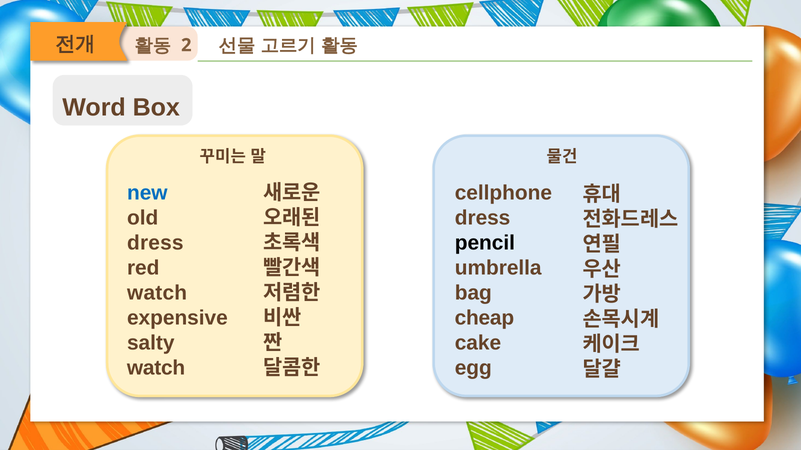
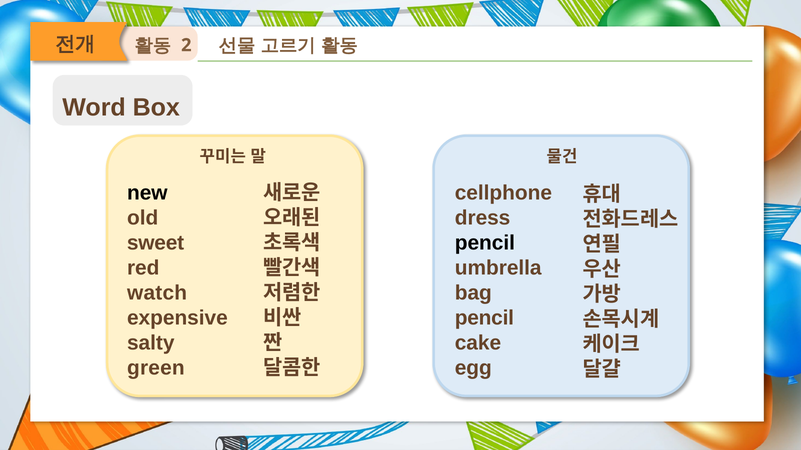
new colour: blue -> black
dress at (155, 243): dress -> sweet
cheap at (484, 318): cheap -> pencil
watch at (156, 368): watch -> green
